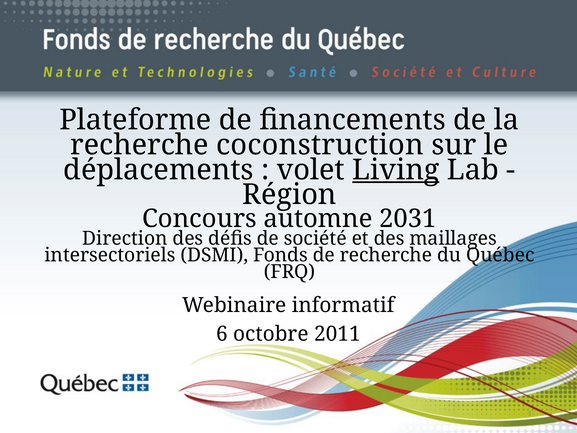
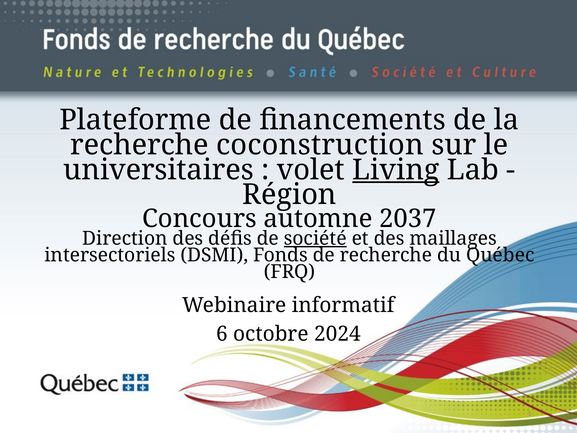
déplacements: déplacements -> universitaires
2031: 2031 -> 2037
société underline: none -> present
2011: 2011 -> 2024
